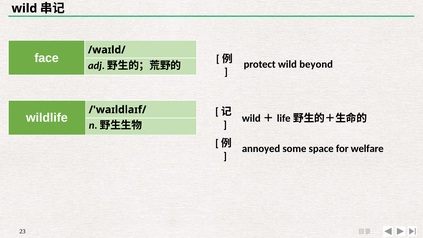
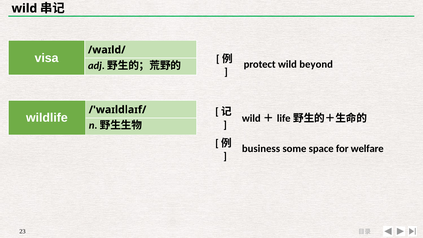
face: face -> visa
annoyed: annoyed -> business
